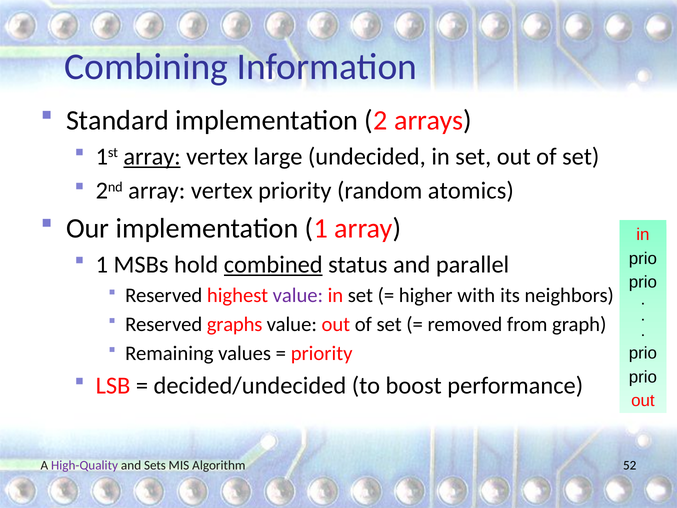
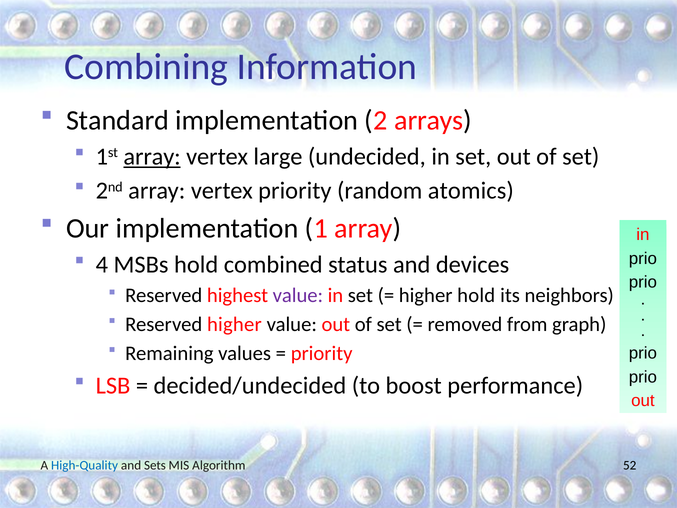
1 at (102, 264): 1 -> 4
combined underline: present -> none
parallel: parallel -> devices
higher with: with -> hold
Reserved graphs: graphs -> higher
High-Quality colour: purple -> blue
